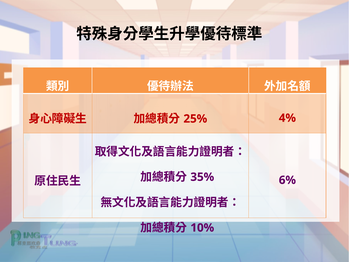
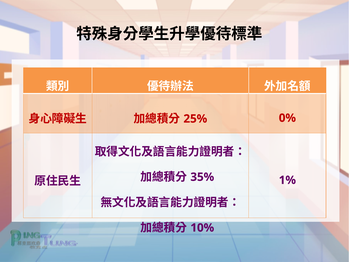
4%: 4% -> 0%
6%: 6% -> 1%
